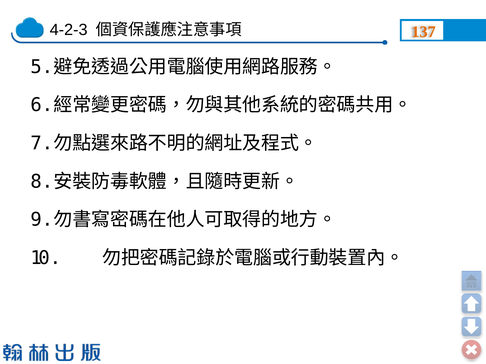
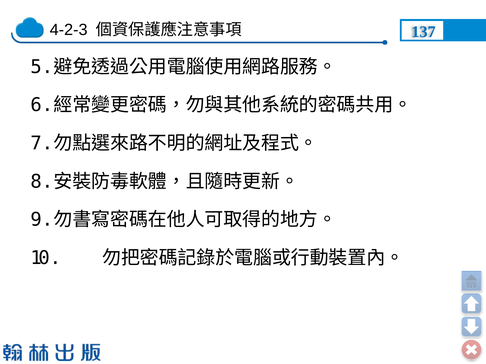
137 colour: orange -> blue
